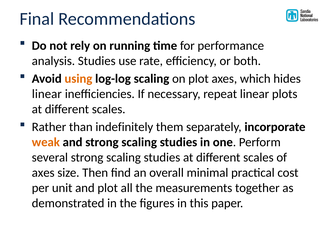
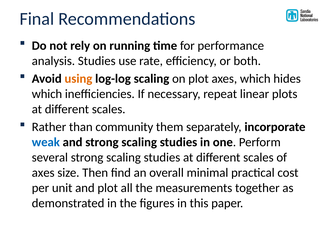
linear at (47, 94): linear -> which
indefinitely: indefinitely -> community
weak colour: orange -> blue
